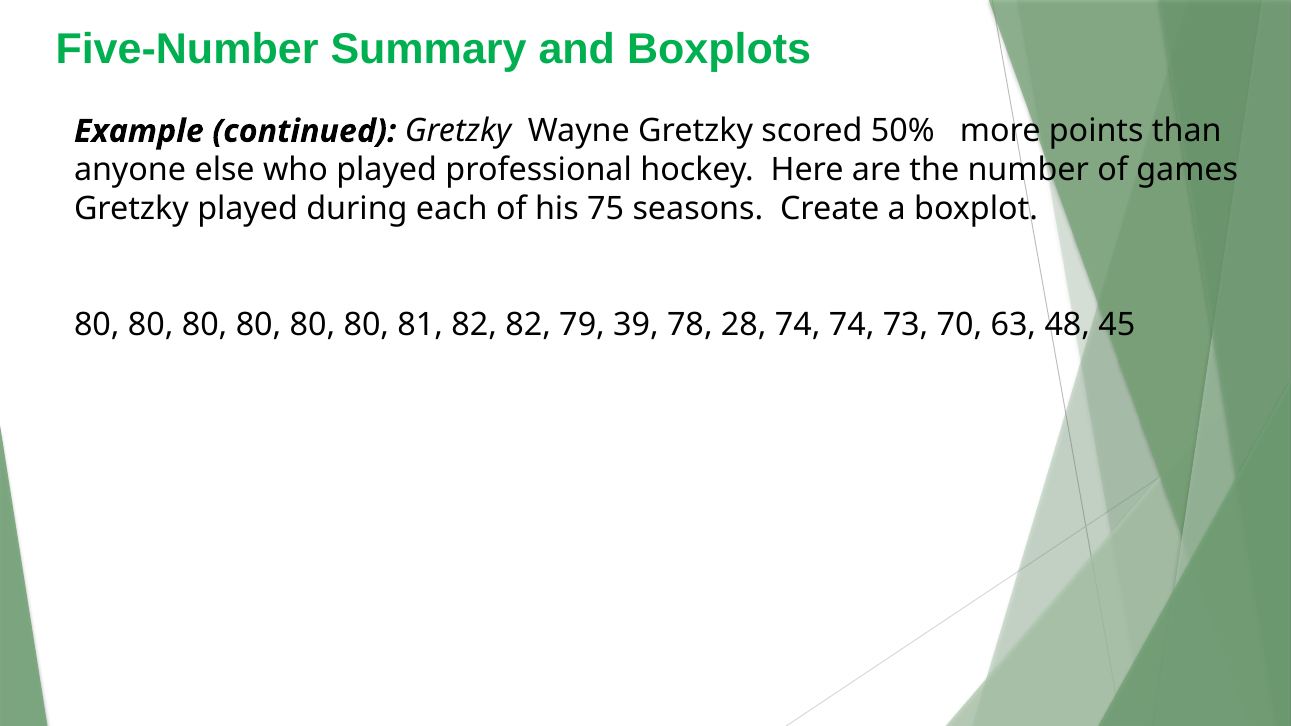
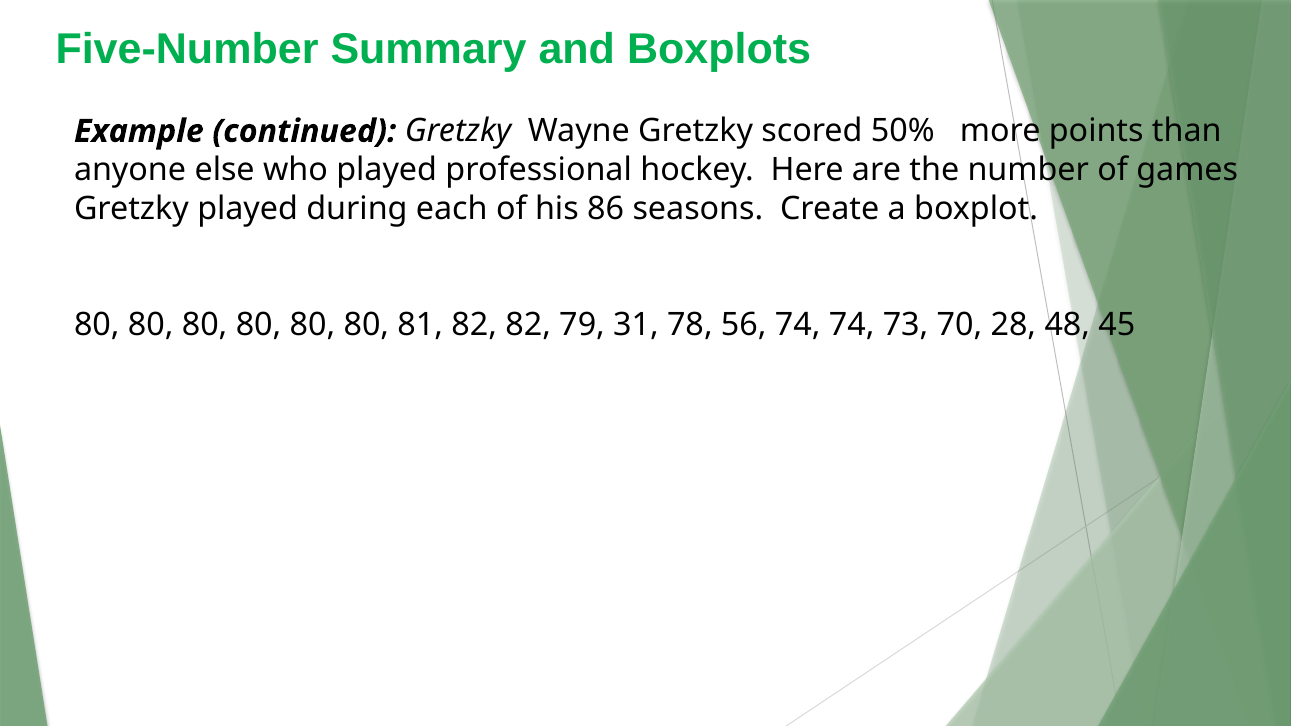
75: 75 -> 86
39: 39 -> 31
28: 28 -> 56
63: 63 -> 28
